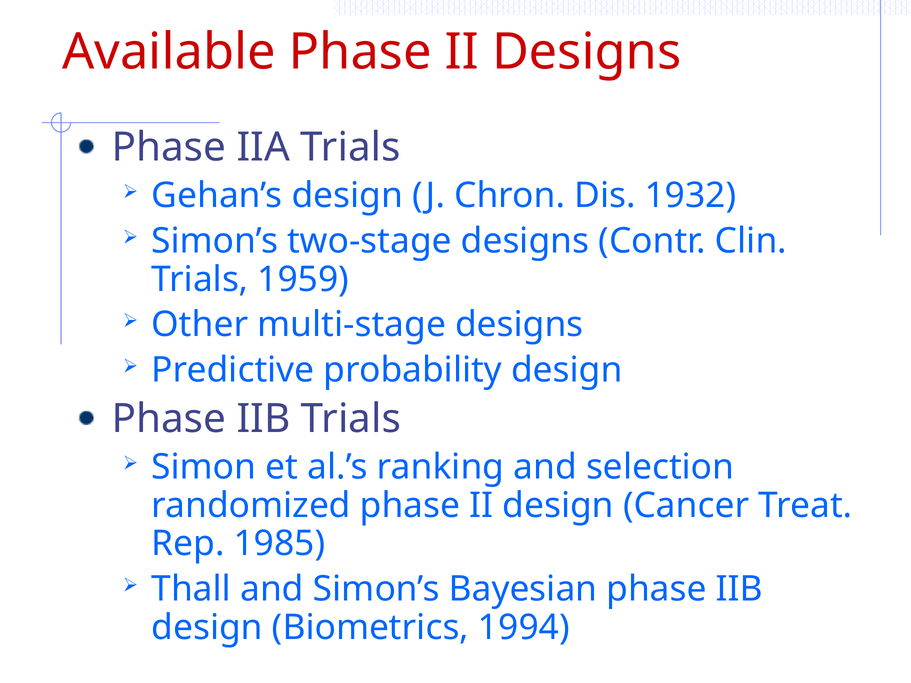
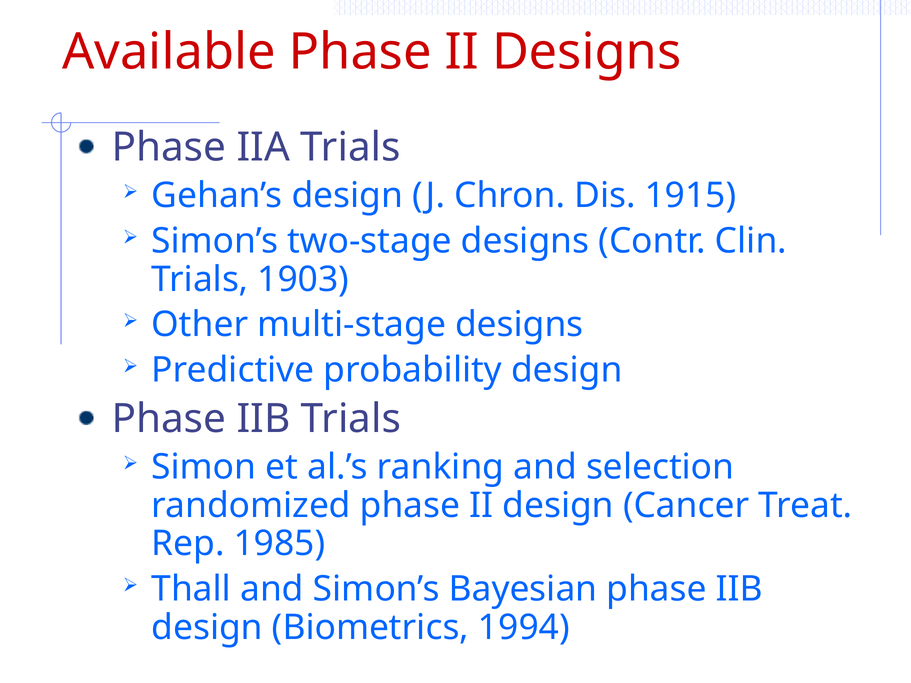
1932: 1932 -> 1915
1959: 1959 -> 1903
